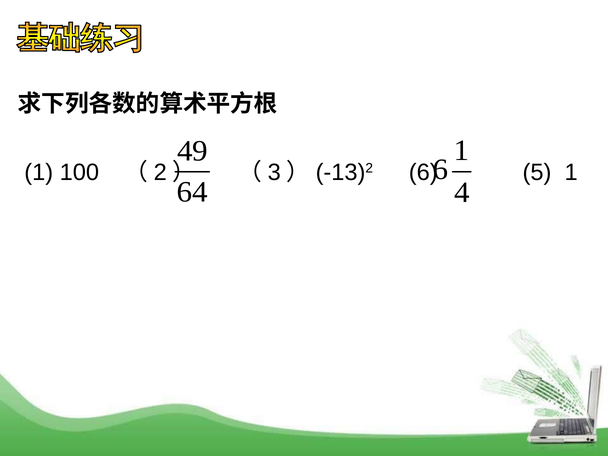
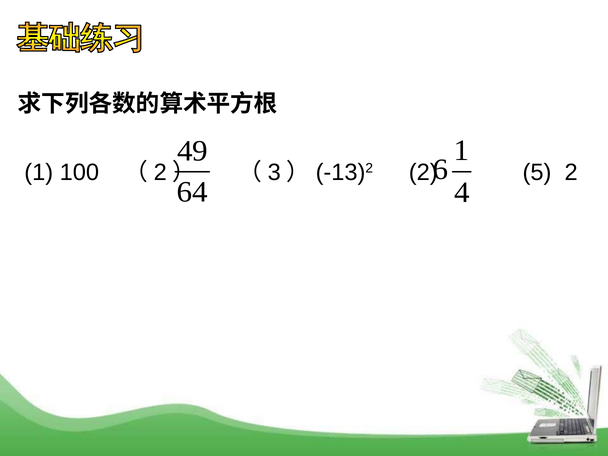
6 at (423, 172): 6 -> 2
5 1: 1 -> 2
